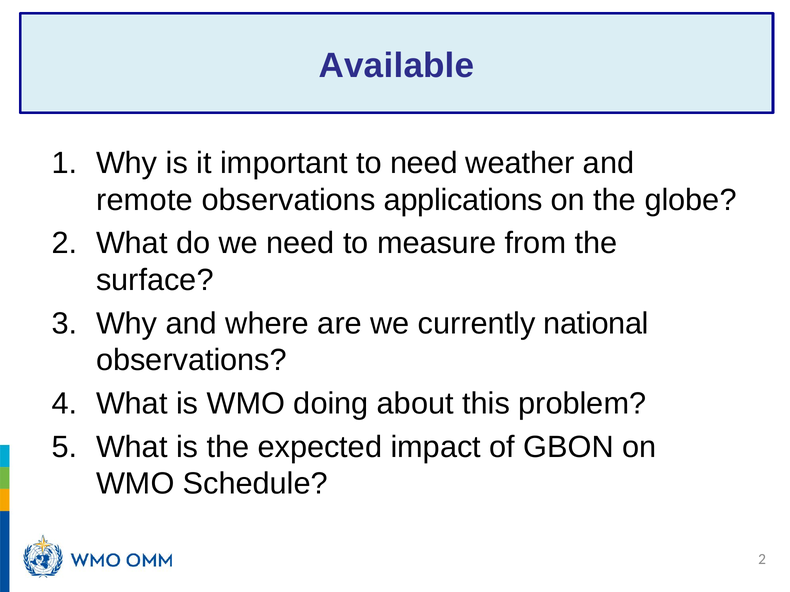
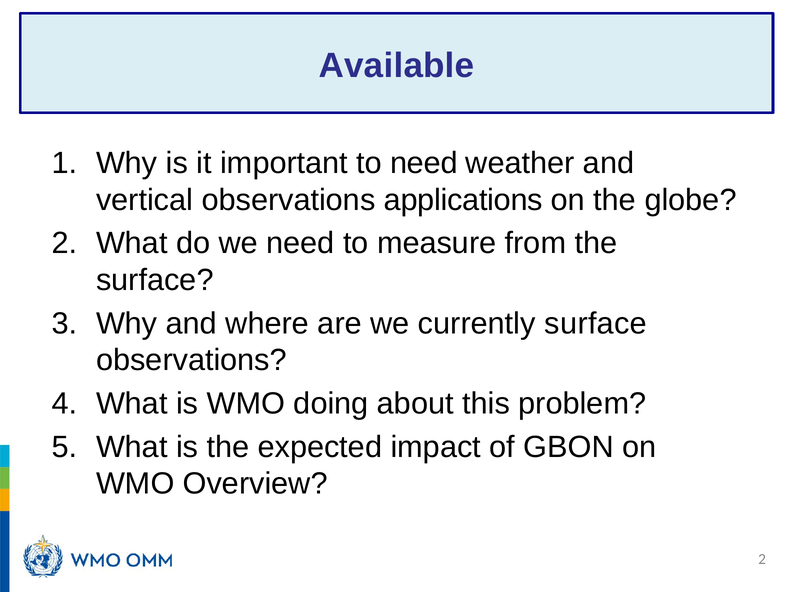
remote: remote -> vertical
currently national: national -> surface
Schedule: Schedule -> Overview
